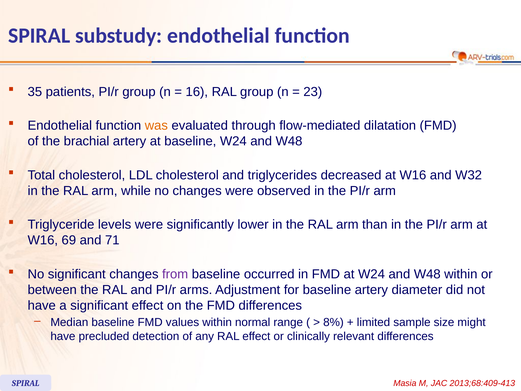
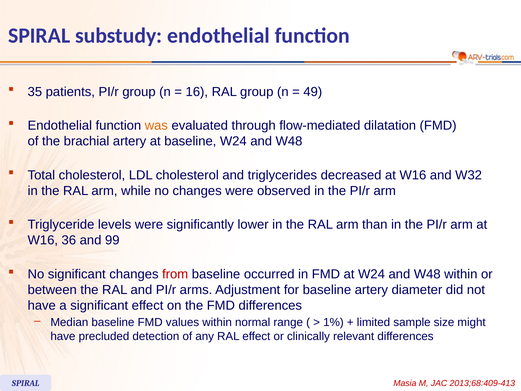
23: 23 -> 49
69: 69 -> 36
71: 71 -> 99
from colour: purple -> red
8%: 8% -> 1%
